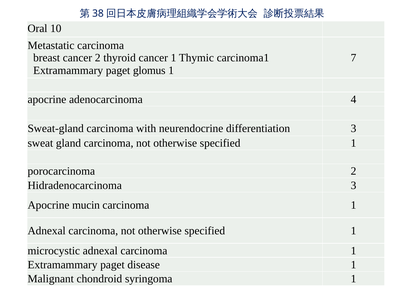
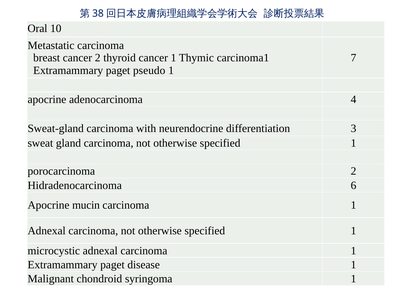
glomus: glomus -> pseudo
Hidradenocarcinoma 3: 3 -> 6
